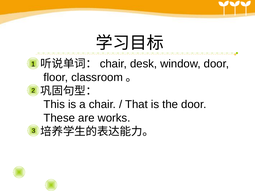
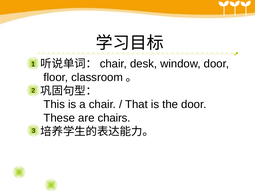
works: works -> chairs
